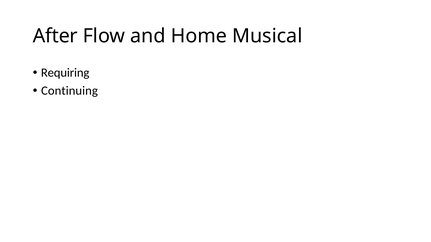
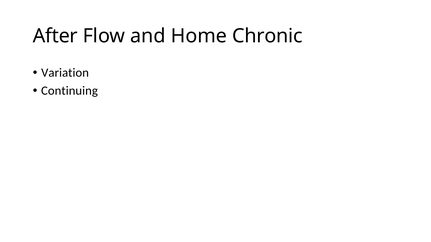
Musical: Musical -> Chronic
Requiring: Requiring -> Variation
